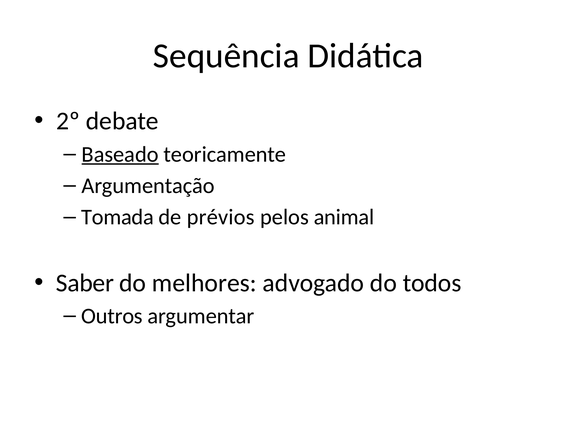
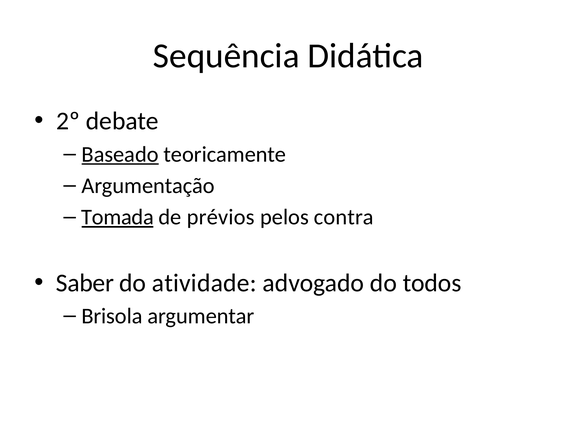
Tomada underline: none -> present
animal: animal -> contra
melhores: melhores -> atividade
Outros: Outros -> Brisola
